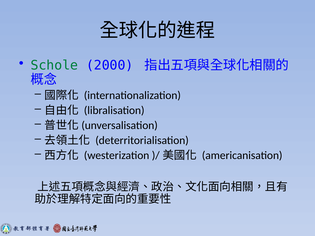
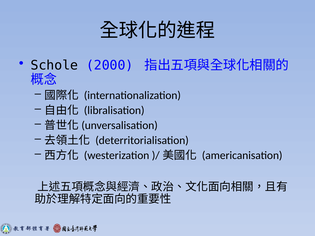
Schole colour: green -> black
